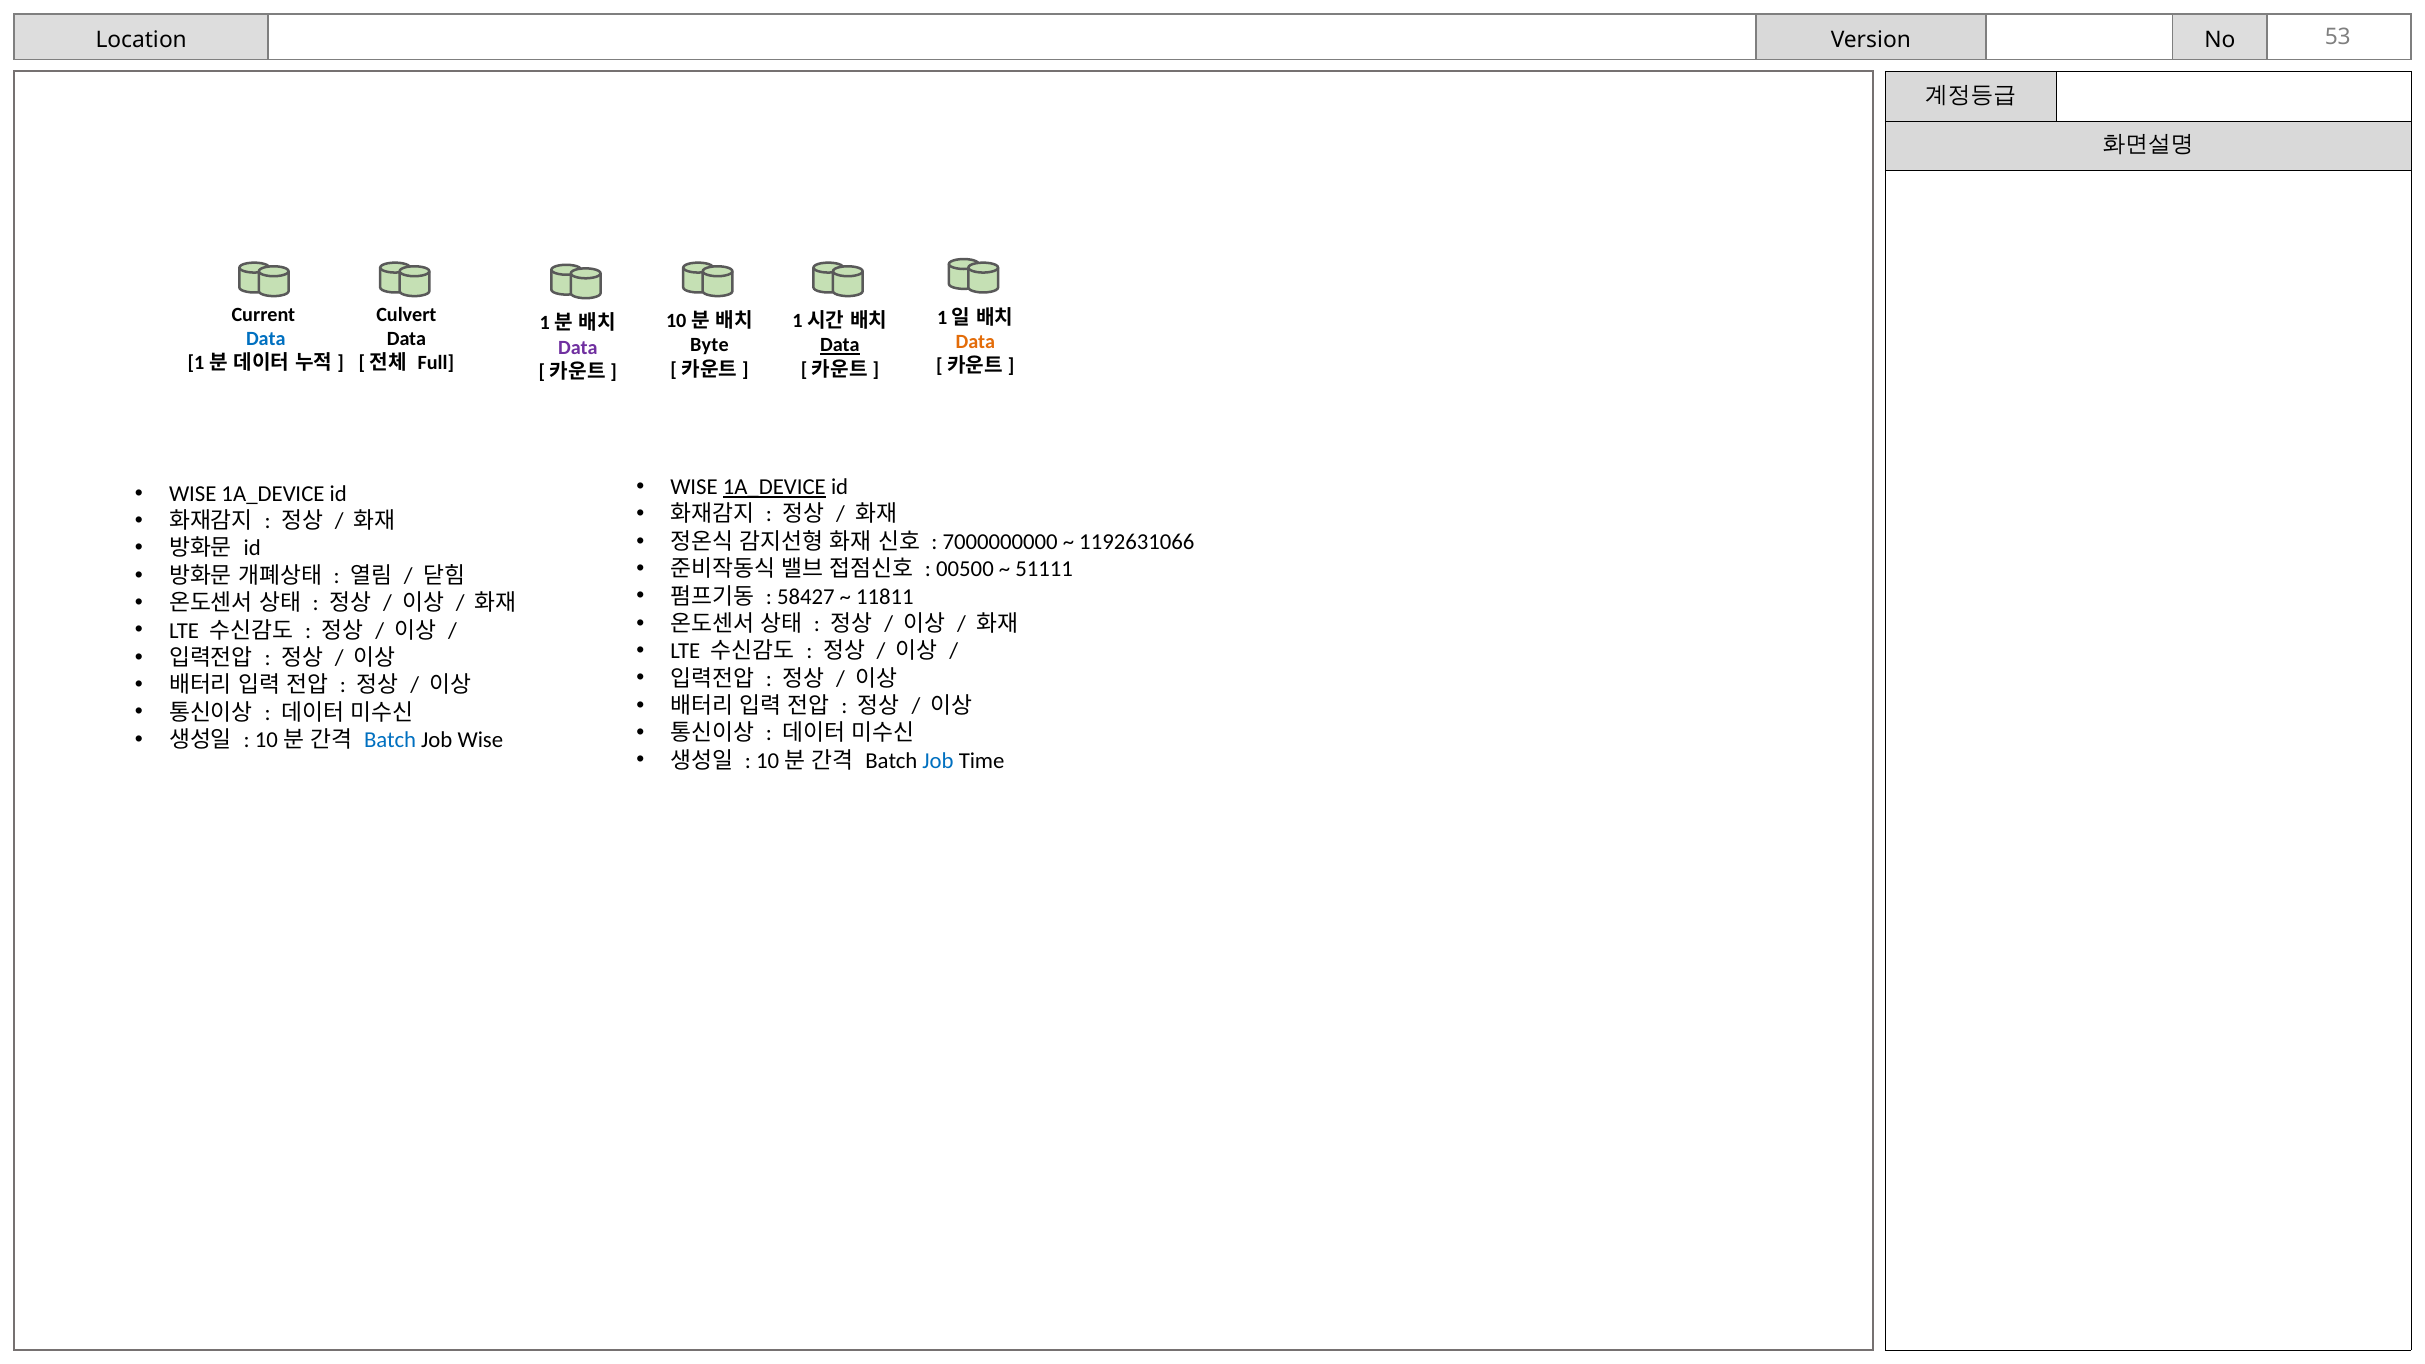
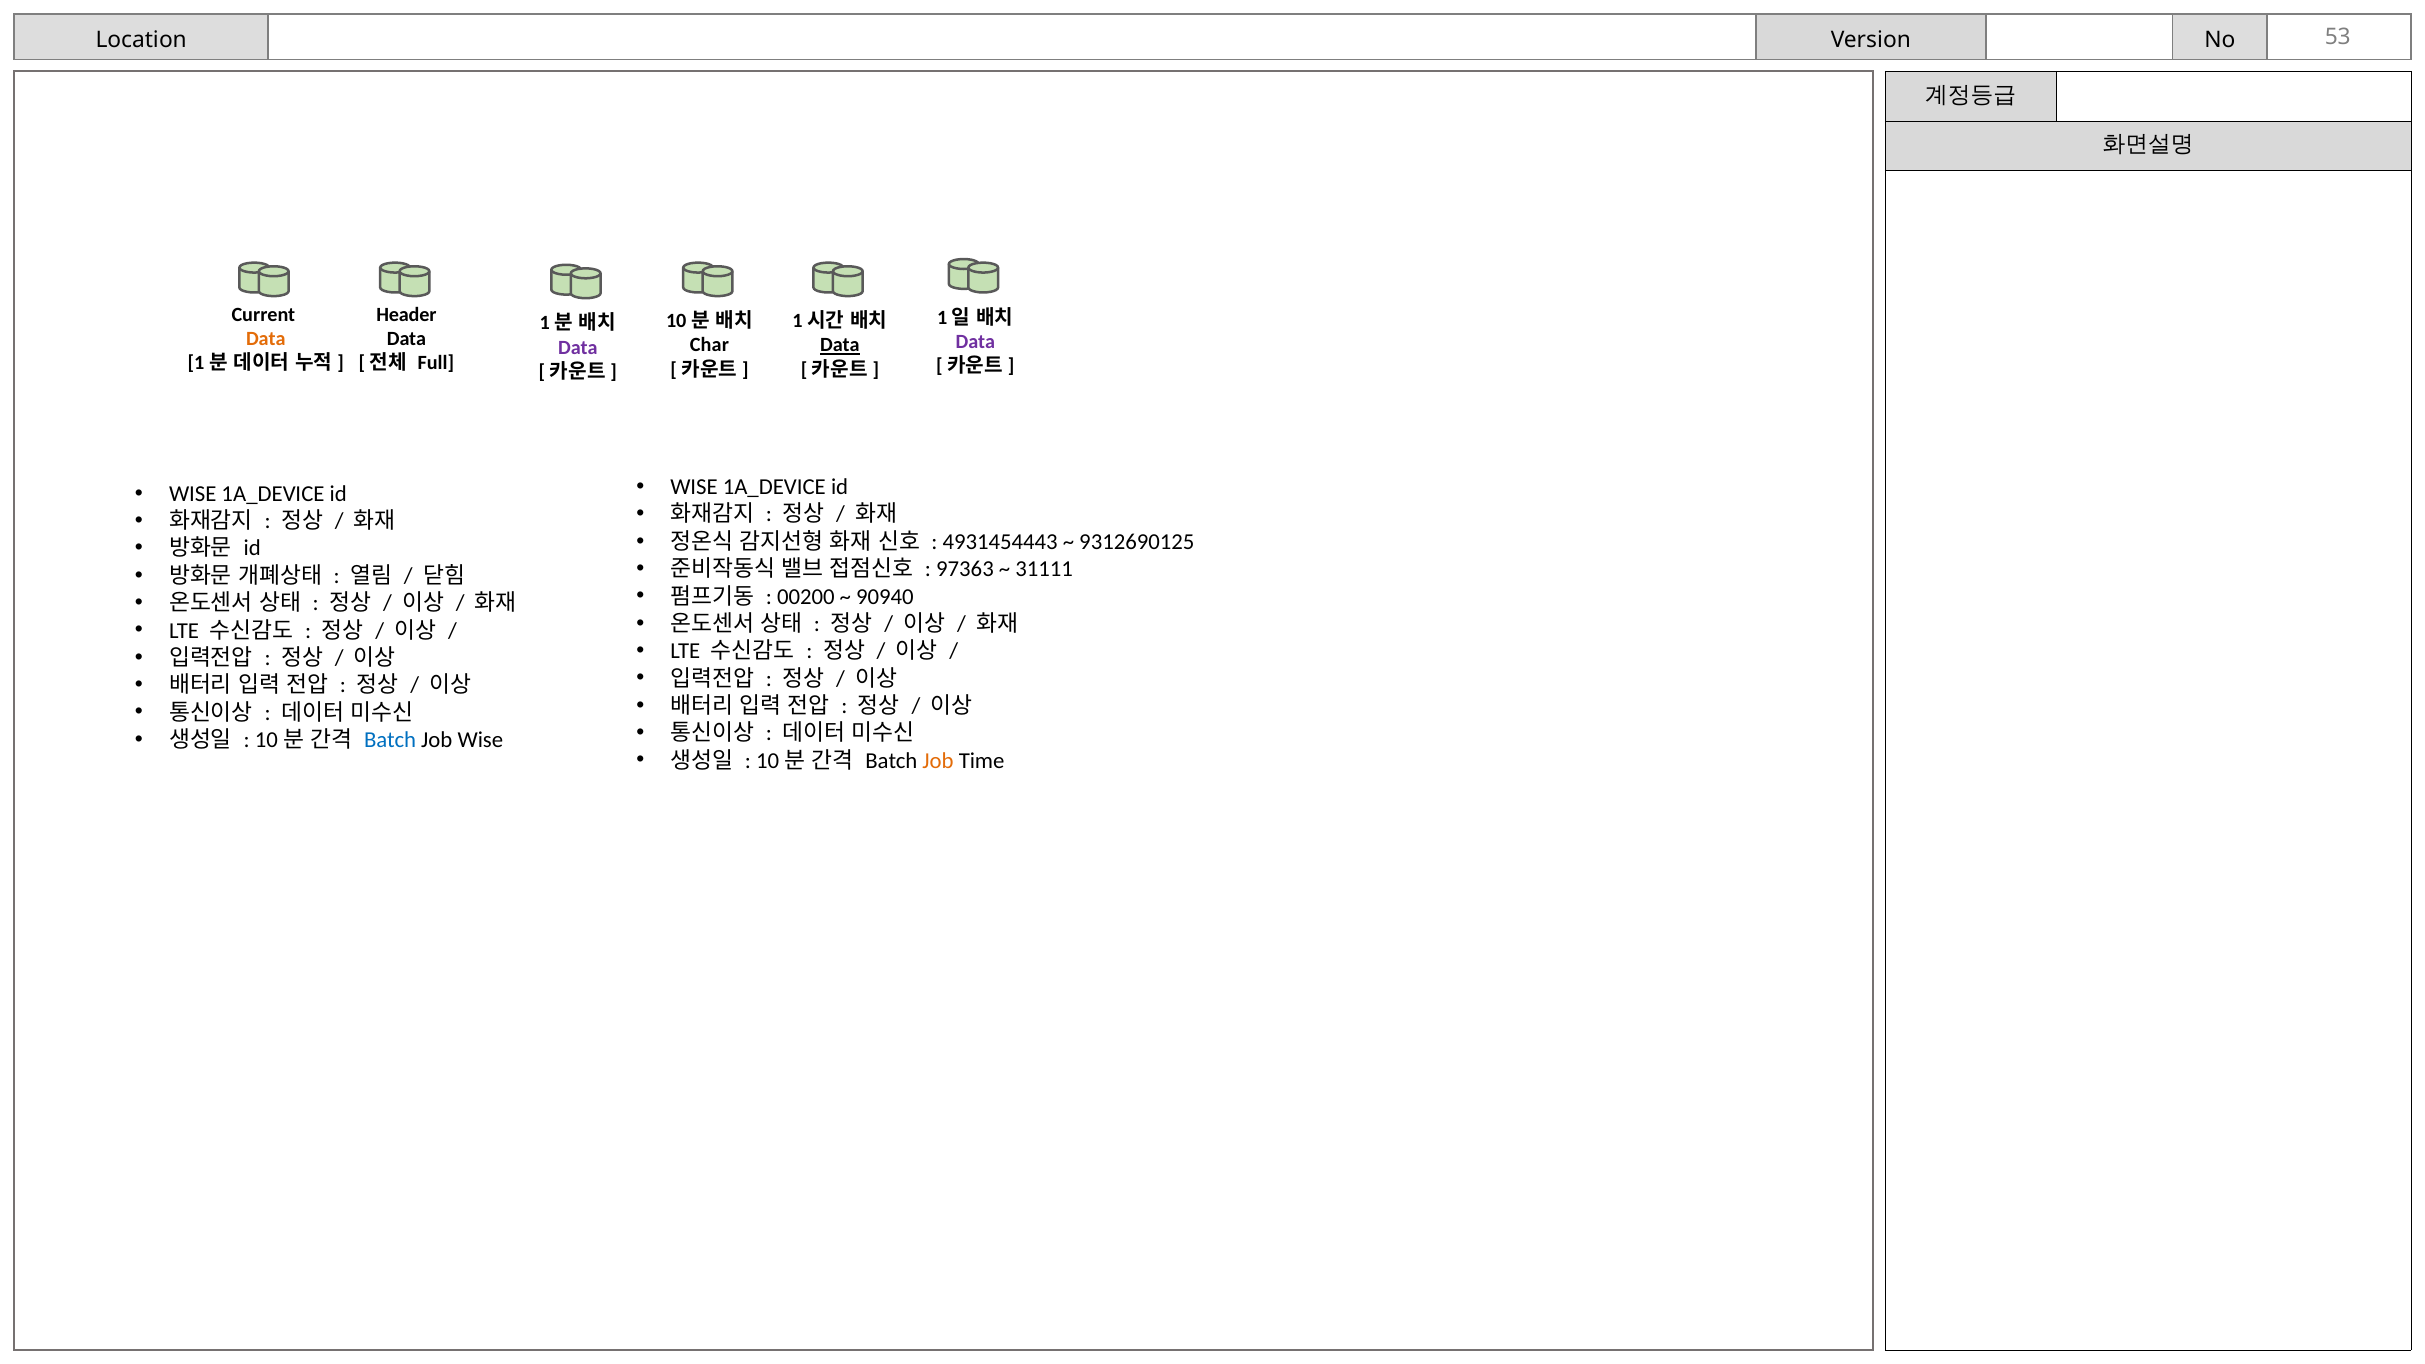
Culvert: Culvert -> Header
Data at (266, 339) colour: blue -> orange
Data at (975, 342) colour: orange -> purple
Byte: Byte -> Char
1A_DEVICE at (774, 487) underline: present -> none
7000000000: 7000000000 -> 4931454443
1192631066: 1192631066 -> 9312690125
00500: 00500 -> 97363
51111: 51111 -> 31111
58427: 58427 -> 00200
11811: 11811 -> 90940
Job at (938, 761) colour: blue -> orange
